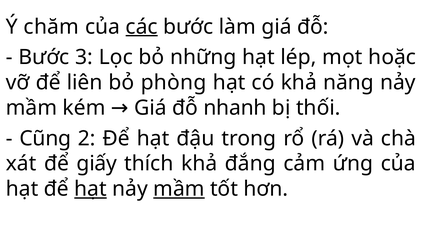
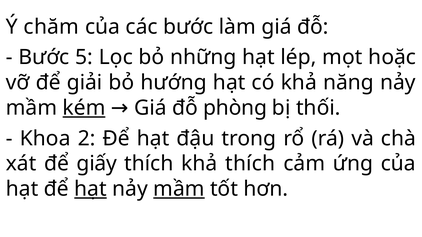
các underline: present -> none
3: 3 -> 5
liên: liên -> giải
phòng: phòng -> hướng
kém underline: none -> present
nhanh: nhanh -> phòng
Cũng: Cũng -> Khoa
khả đắng: đắng -> thích
